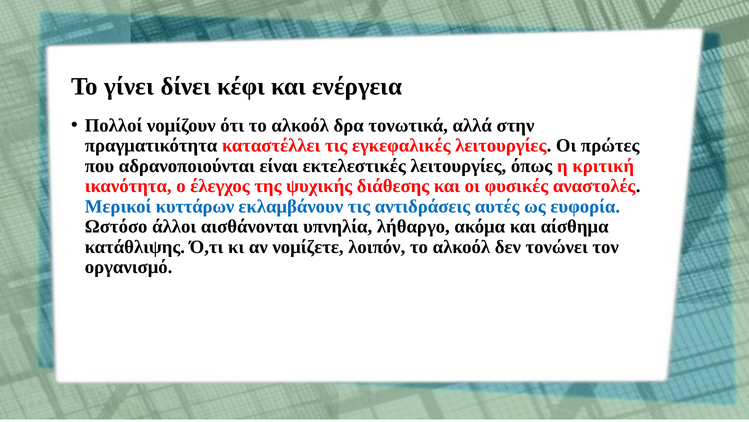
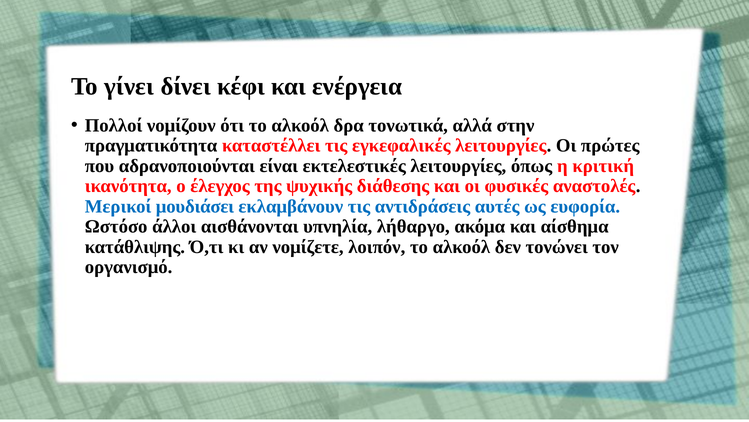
κυττάρων: κυττάρων -> μουδιάσει
